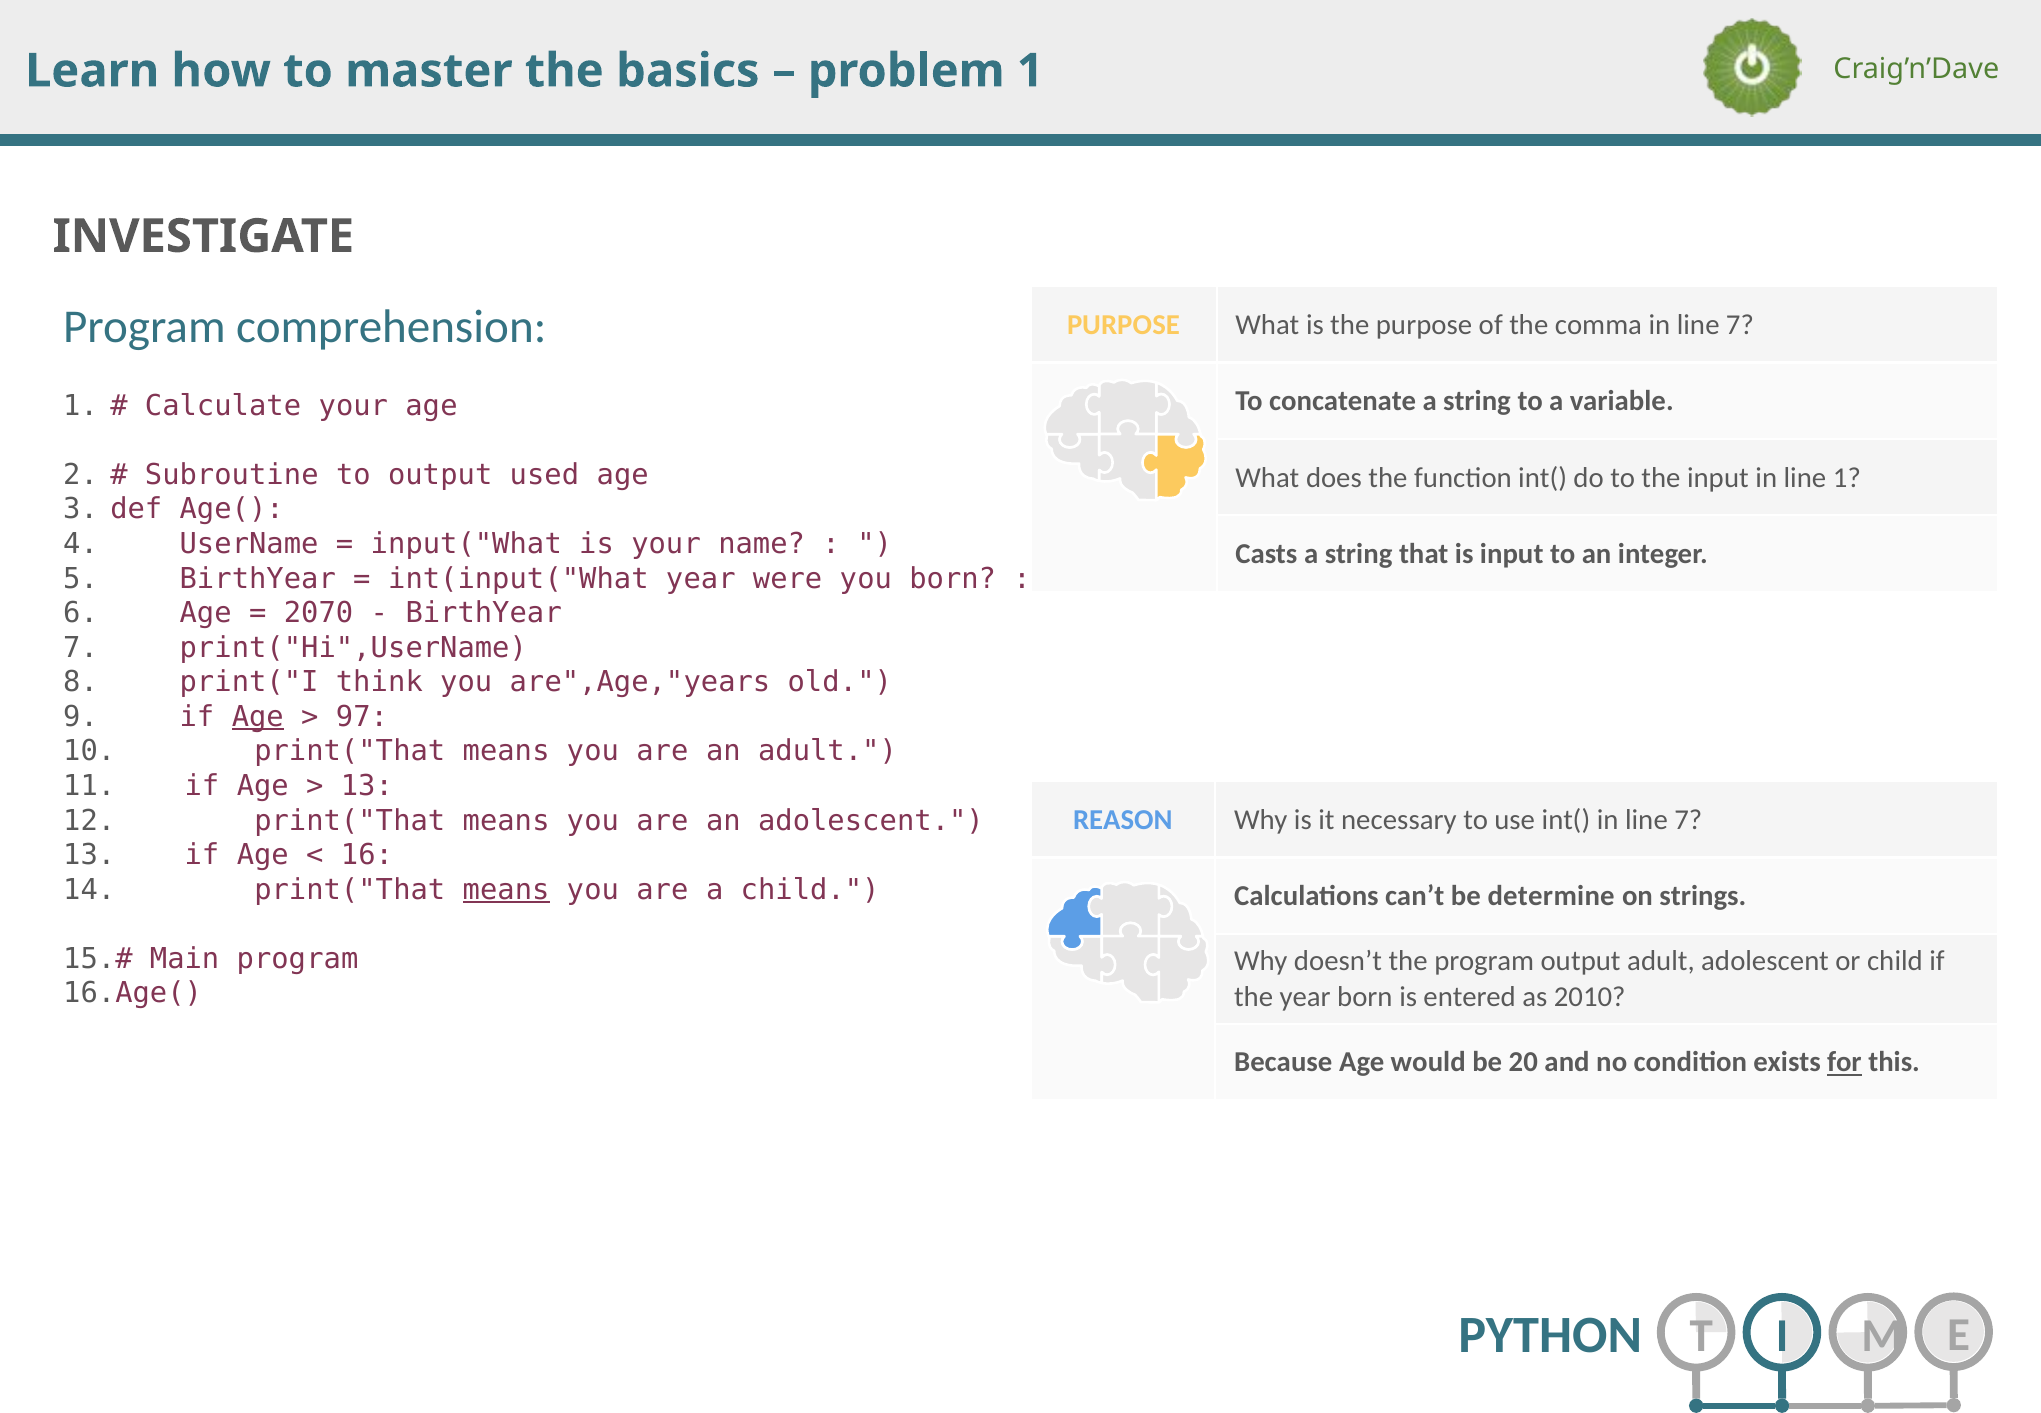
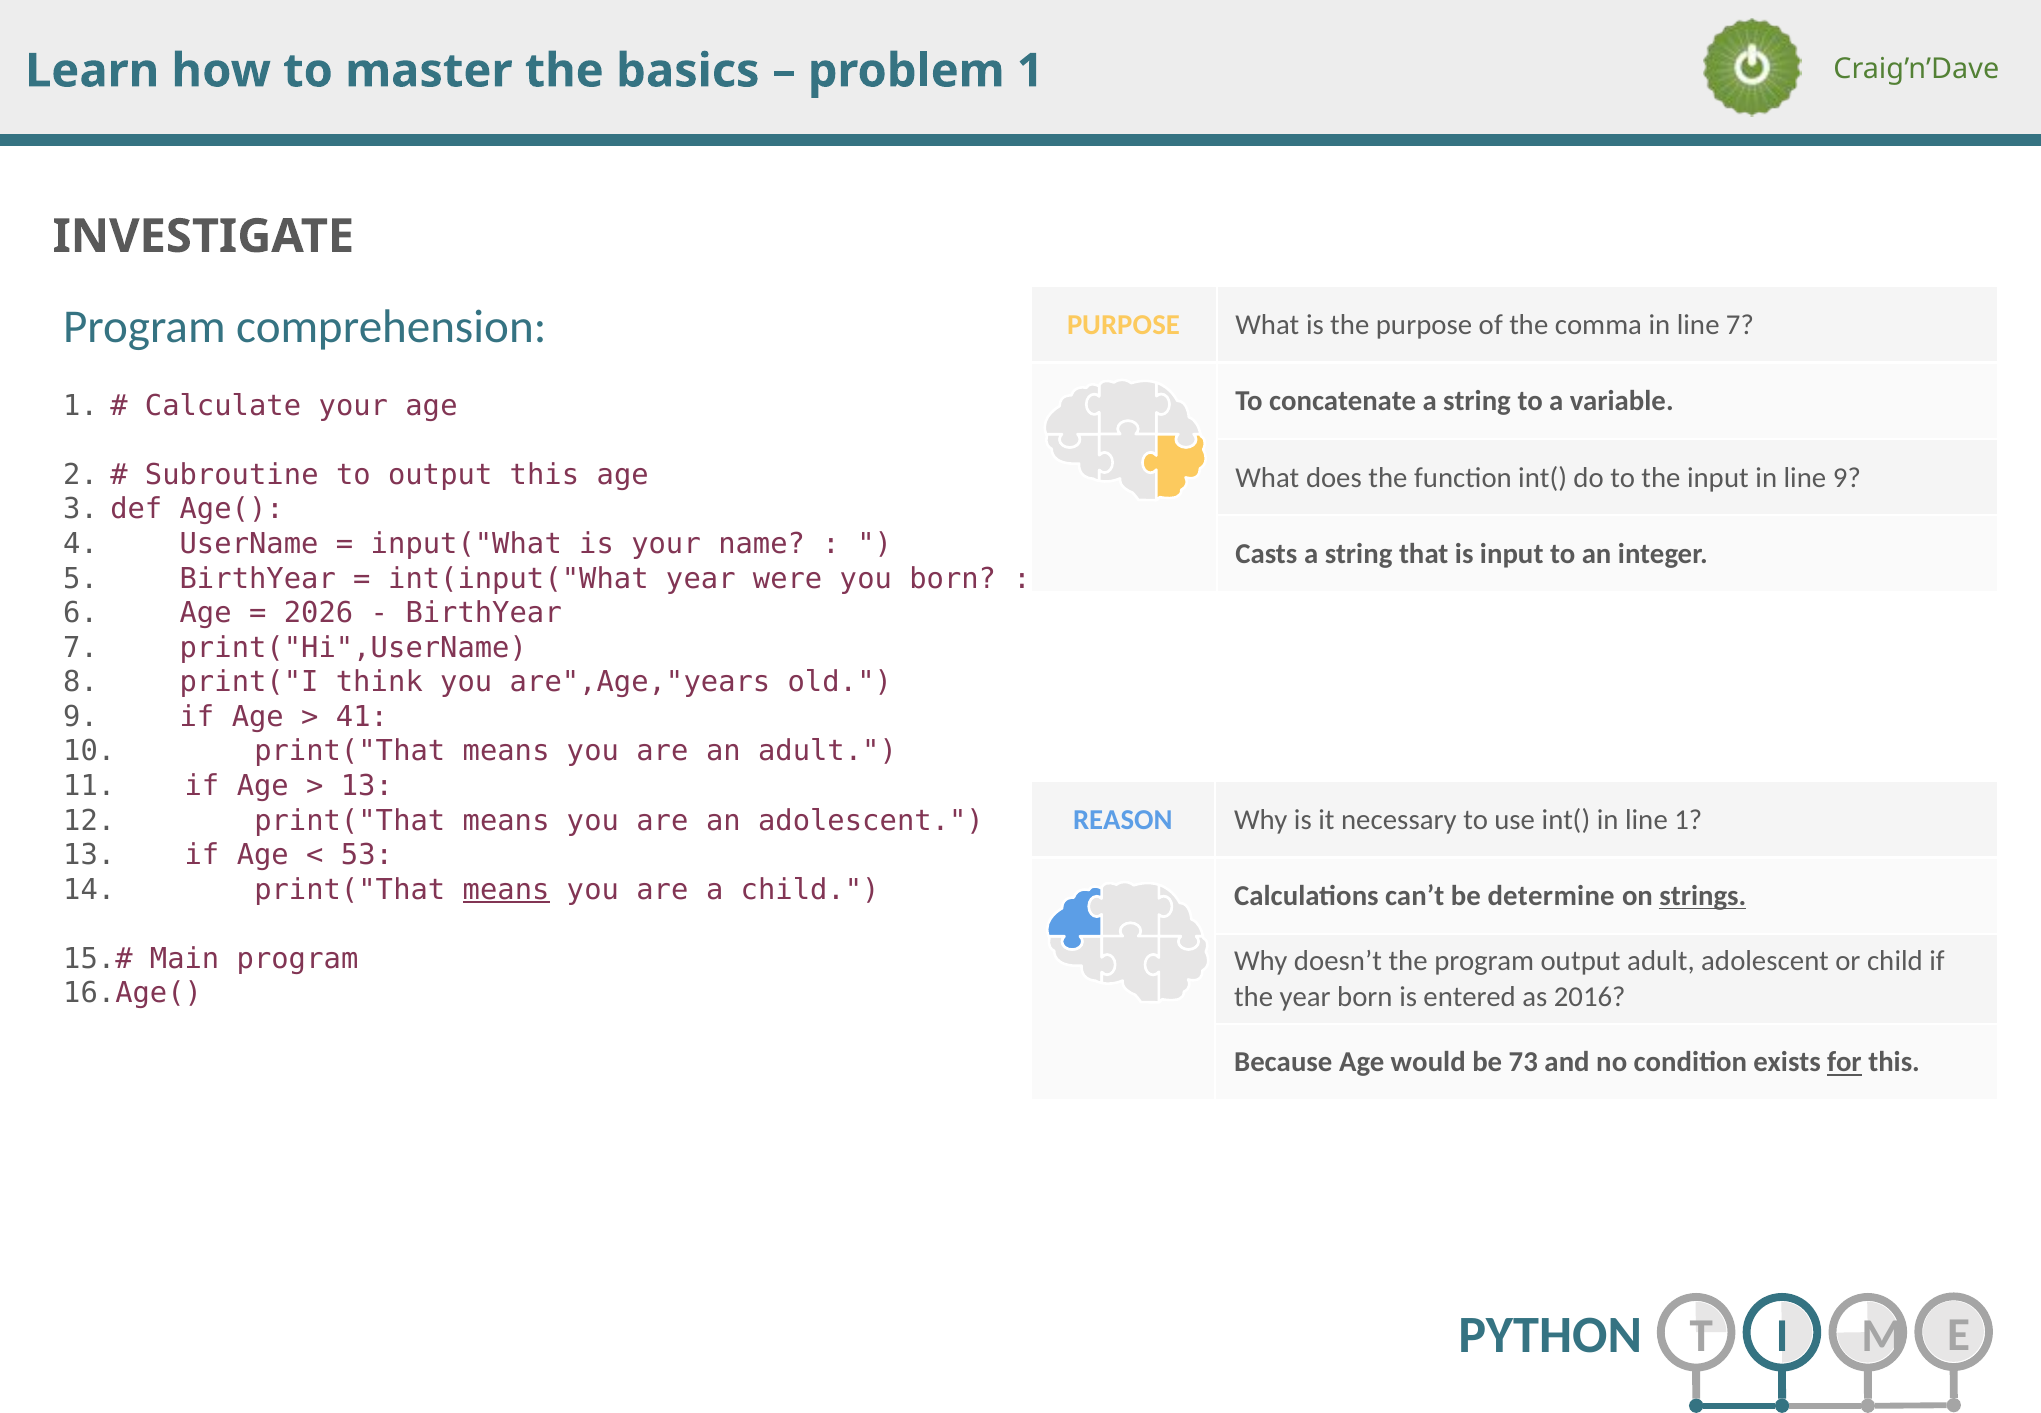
output used: used -> this
line 1: 1 -> 9
2070: 2070 -> 2026
Age at (258, 717) underline: present -> none
97: 97 -> 41
int( in line 7: 7 -> 1
16: 16 -> 53
strings underline: none -> present
2010: 2010 -> 2016
20: 20 -> 73
